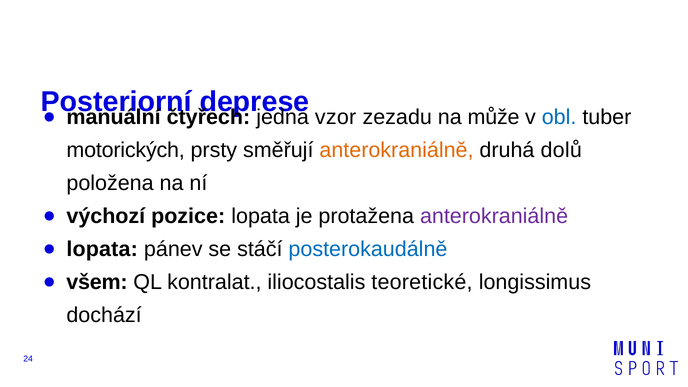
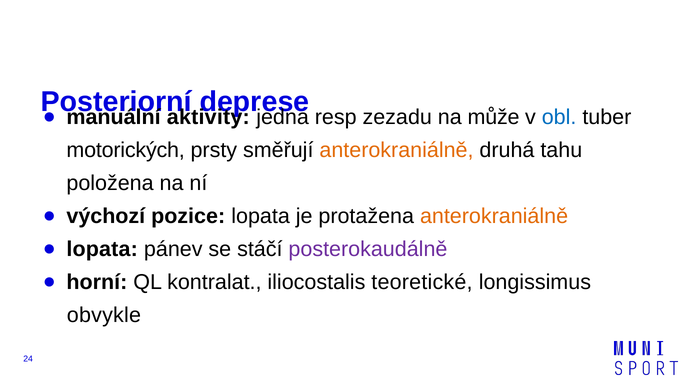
čtyřech: čtyřech -> aktivity
vzor: vzor -> resp
dolů: dolů -> tahu
anterokraniálně at (494, 216) colour: purple -> orange
posterokaudálně colour: blue -> purple
všem: všem -> horní
dochází: dochází -> obvykle
